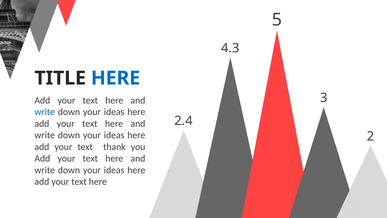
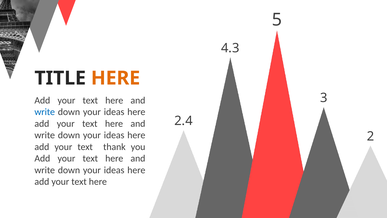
HERE at (116, 78) colour: blue -> orange
